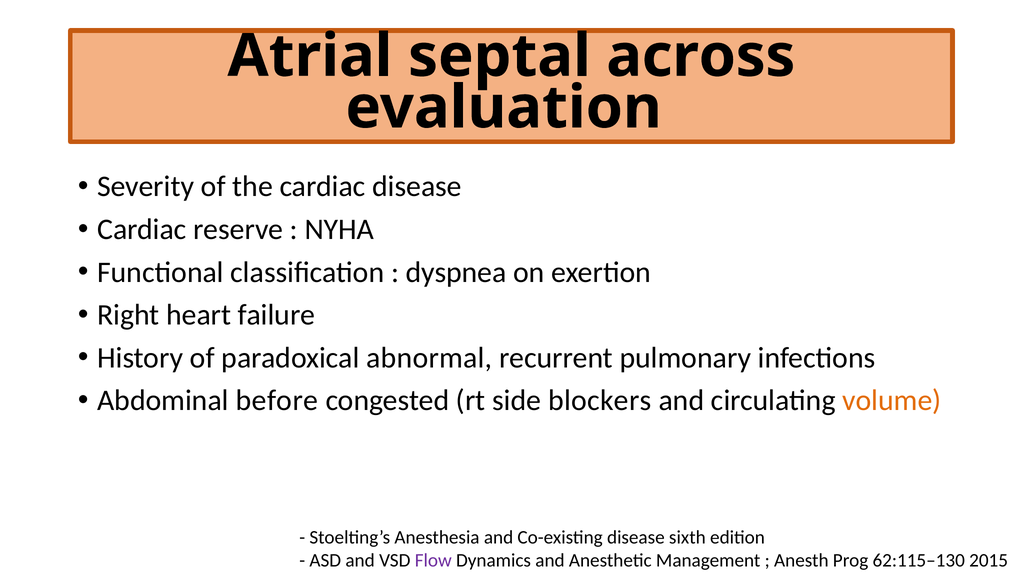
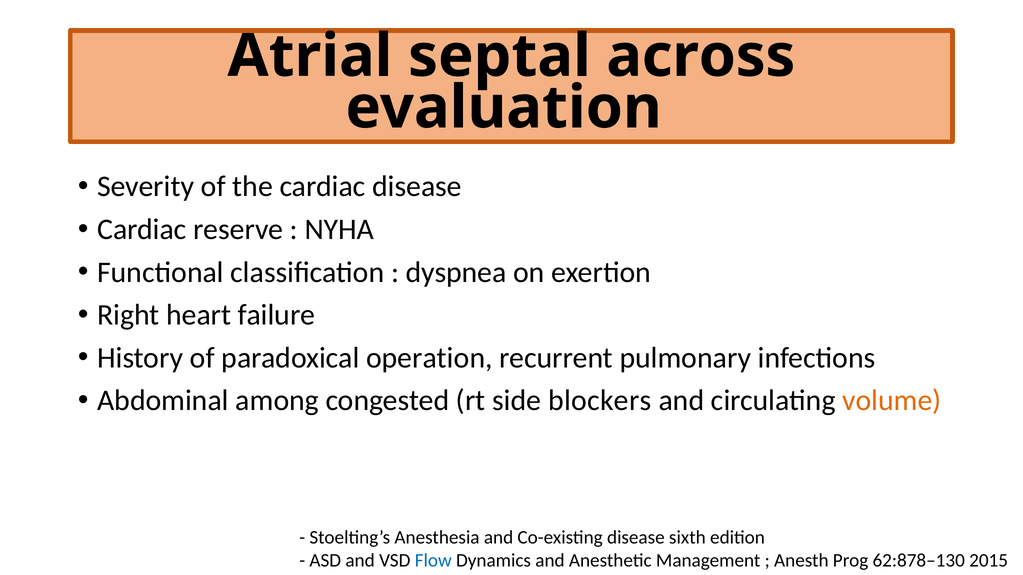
abnormal: abnormal -> operation
before: before -> among
Flow colour: purple -> blue
62:115–130: 62:115–130 -> 62:878–130
